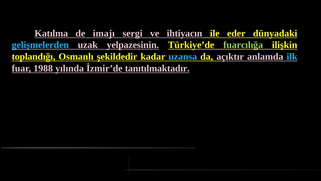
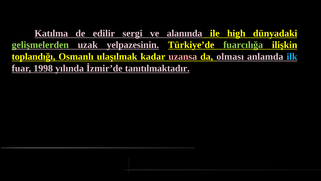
imajı: imajı -> edilir
ihtiyacın: ihtiyacın -> alanında
eder: eder -> high
gelişmelerden colour: light blue -> light green
şekildedir: şekildedir -> ulaşılmak
uzansa colour: light blue -> pink
açıktır: açıktır -> olması
1988: 1988 -> 1998
